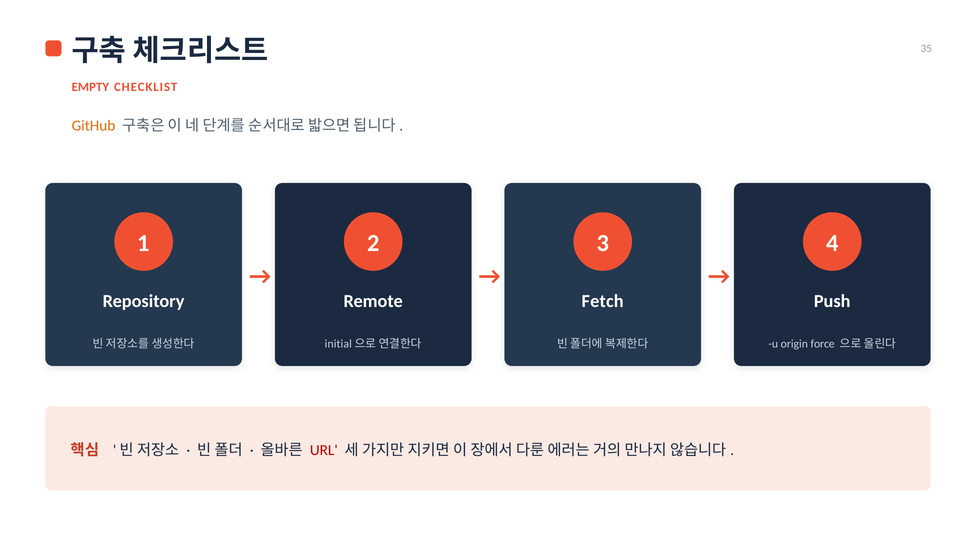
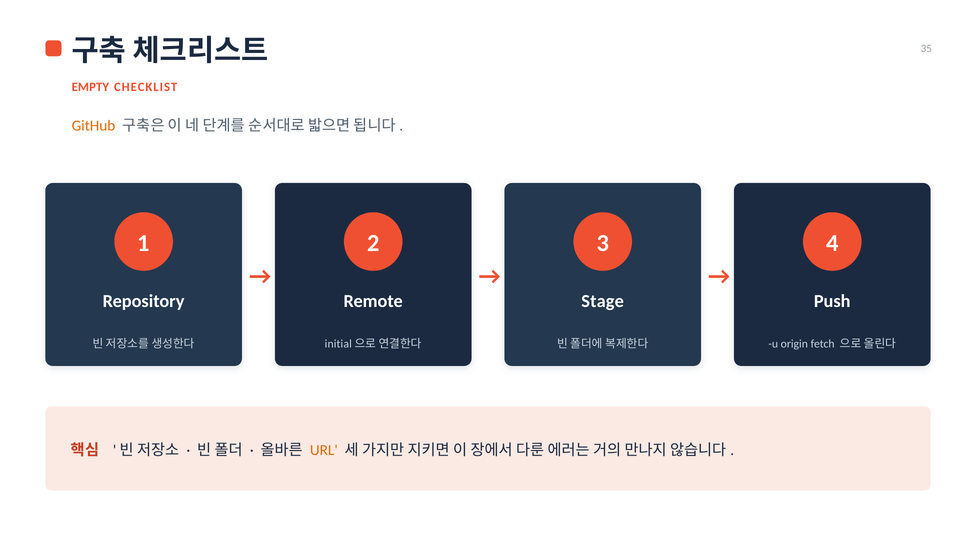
Fetch: Fetch -> Stage
force: force -> fetch
URL colour: red -> orange
